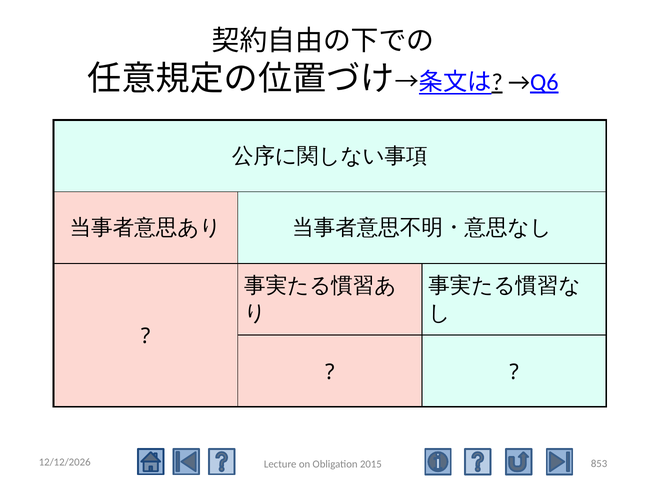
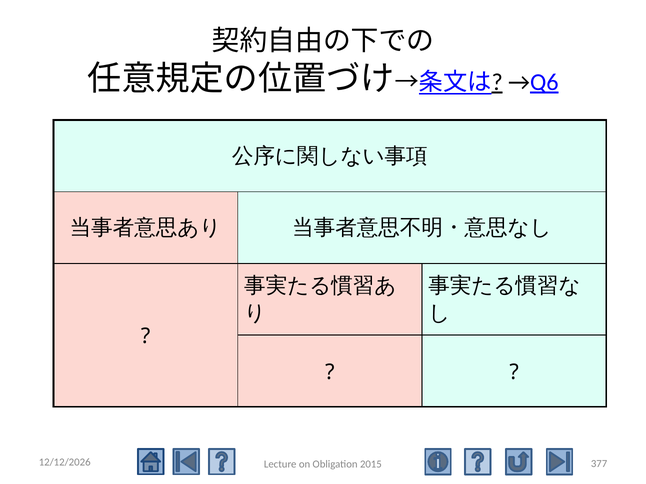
853: 853 -> 377
